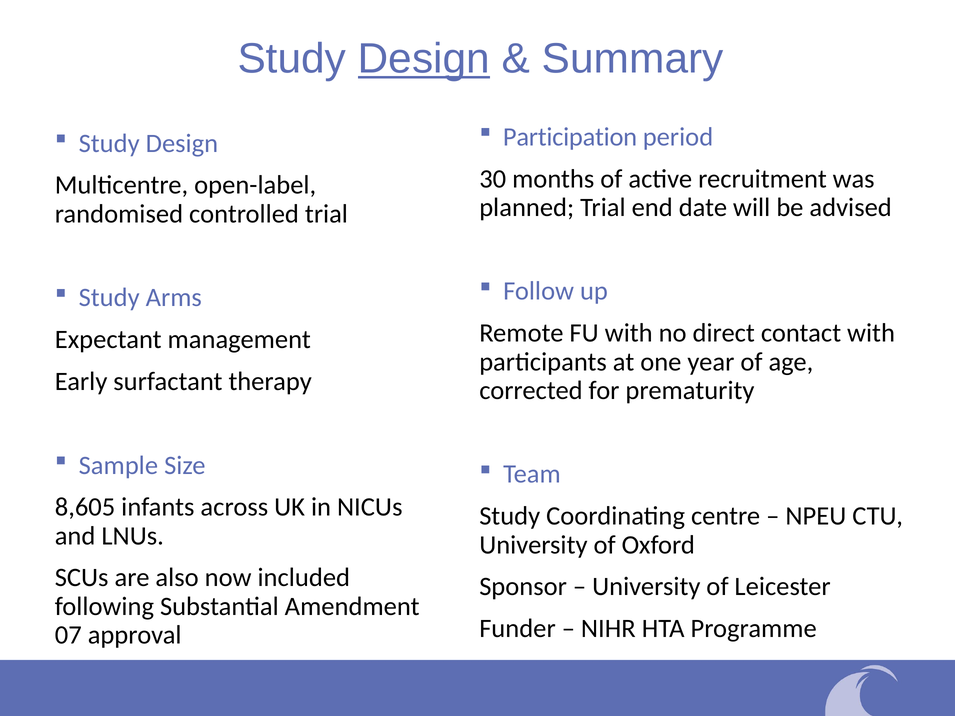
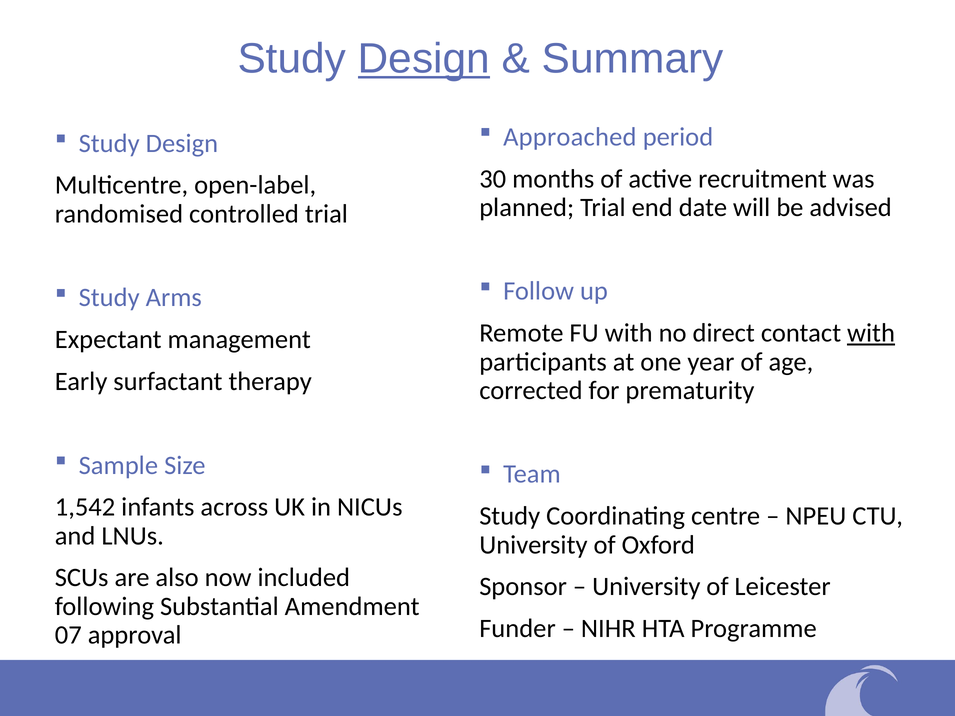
Participation: Participation -> Approached
with at (871, 333) underline: none -> present
8,605: 8,605 -> 1,542
